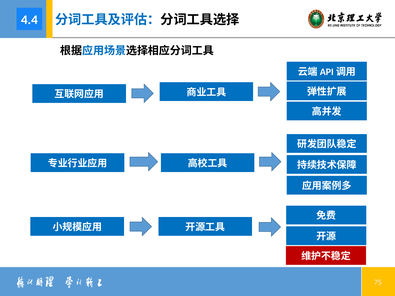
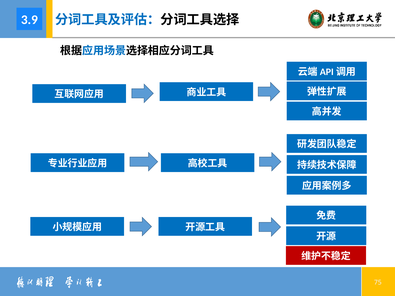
4.4: 4.4 -> 3.9
